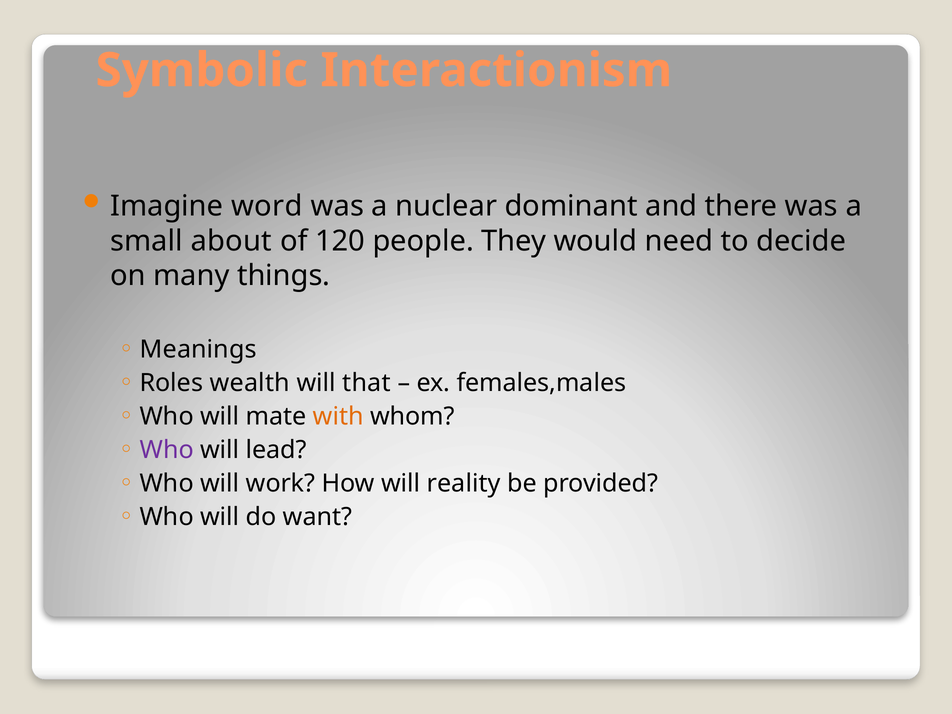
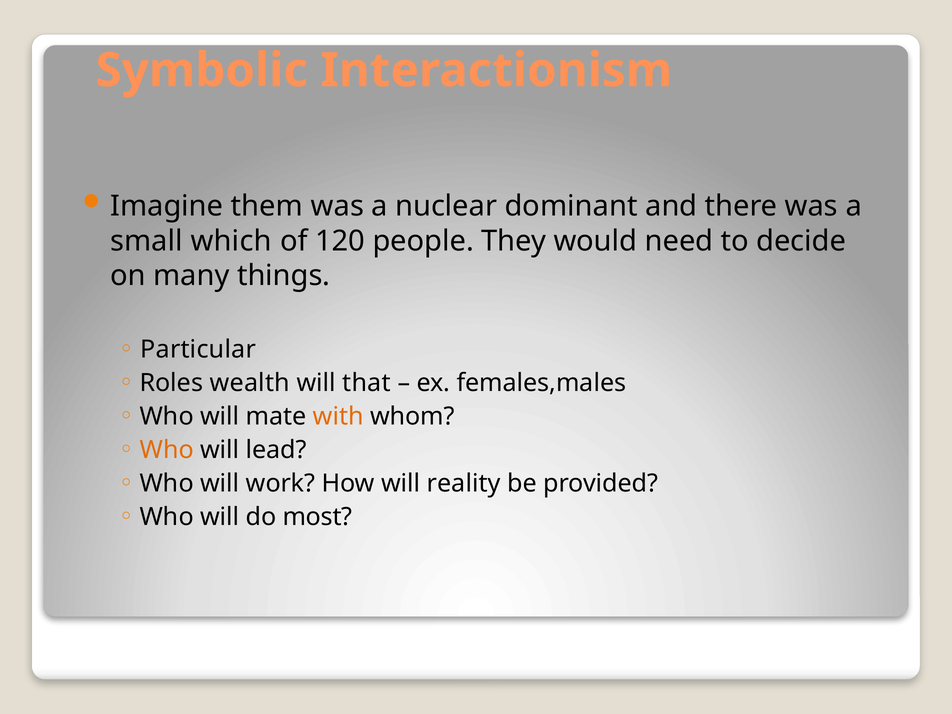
word: word -> them
about: about -> which
Meanings: Meanings -> Particular
Who at (167, 450) colour: purple -> orange
want: want -> most
